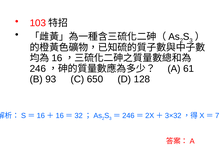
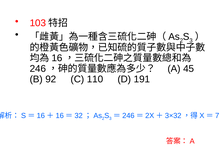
61: 61 -> 45
93: 93 -> 92
650: 650 -> 110
128: 128 -> 191
